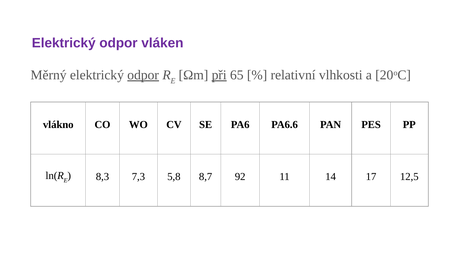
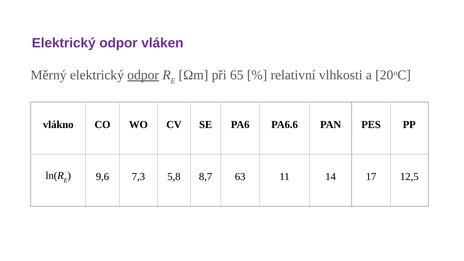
při underline: present -> none
8,3: 8,3 -> 9,6
92: 92 -> 63
